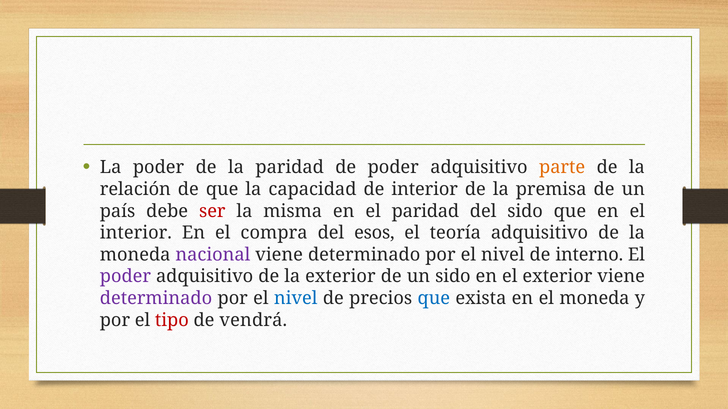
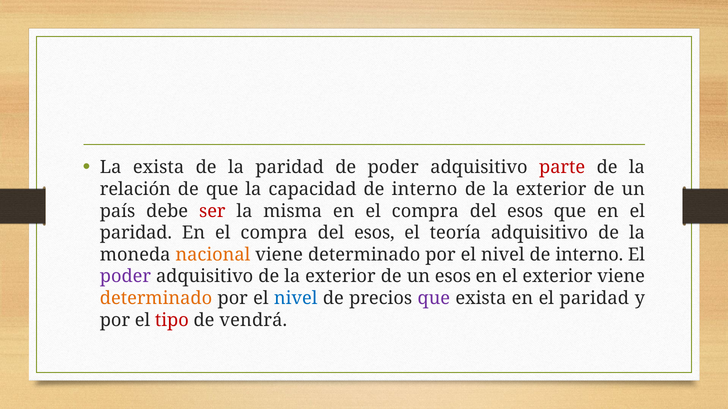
La poder: poder -> exista
parte colour: orange -> red
capacidad de interior: interior -> interno
premisa at (551, 189): premisa -> exterior
misma en el paridad: paridad -> compra
sido at (525, 211): sido -> esos
interior at (136, 233): interior -> paridad
nacional colour: purple -> orange
un sido: sido -> esos
determinado at (156, 299) colour: purple -> orange
que at (434, 299) colour: blue -> purple
exista en el moneda: moneda -> paridad
